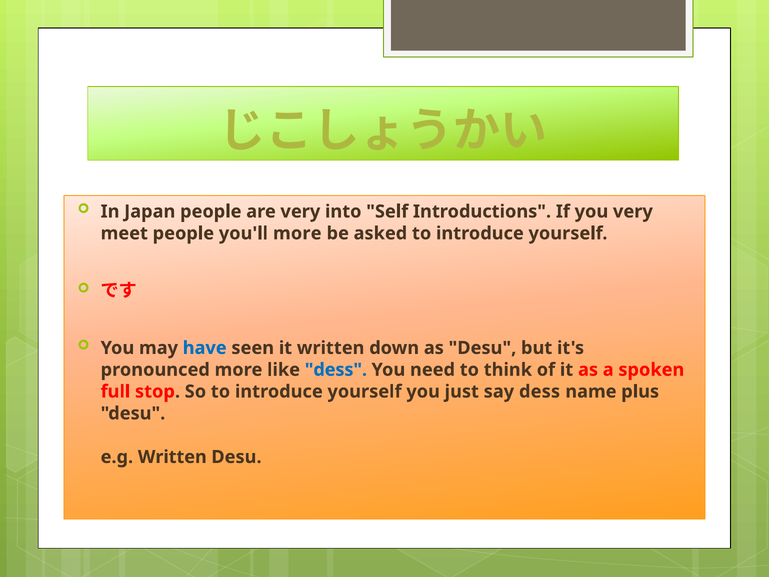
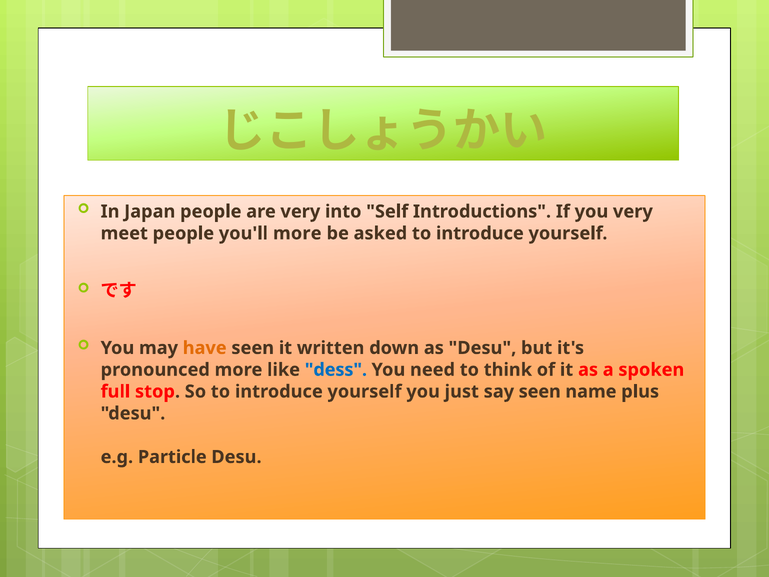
have colour: blue -> orange
say dess: dess -> seen
e.g Written: Written -> Particle
